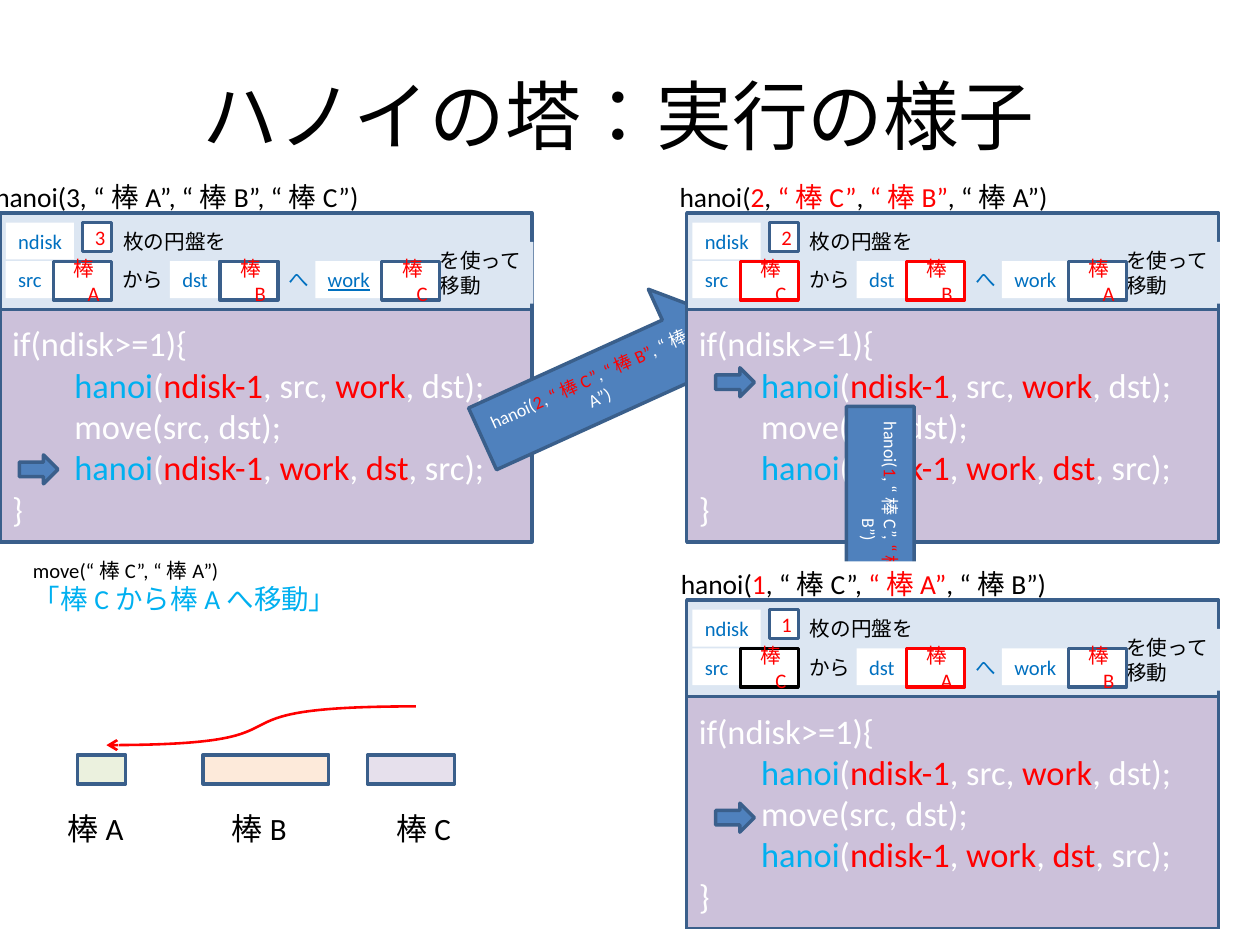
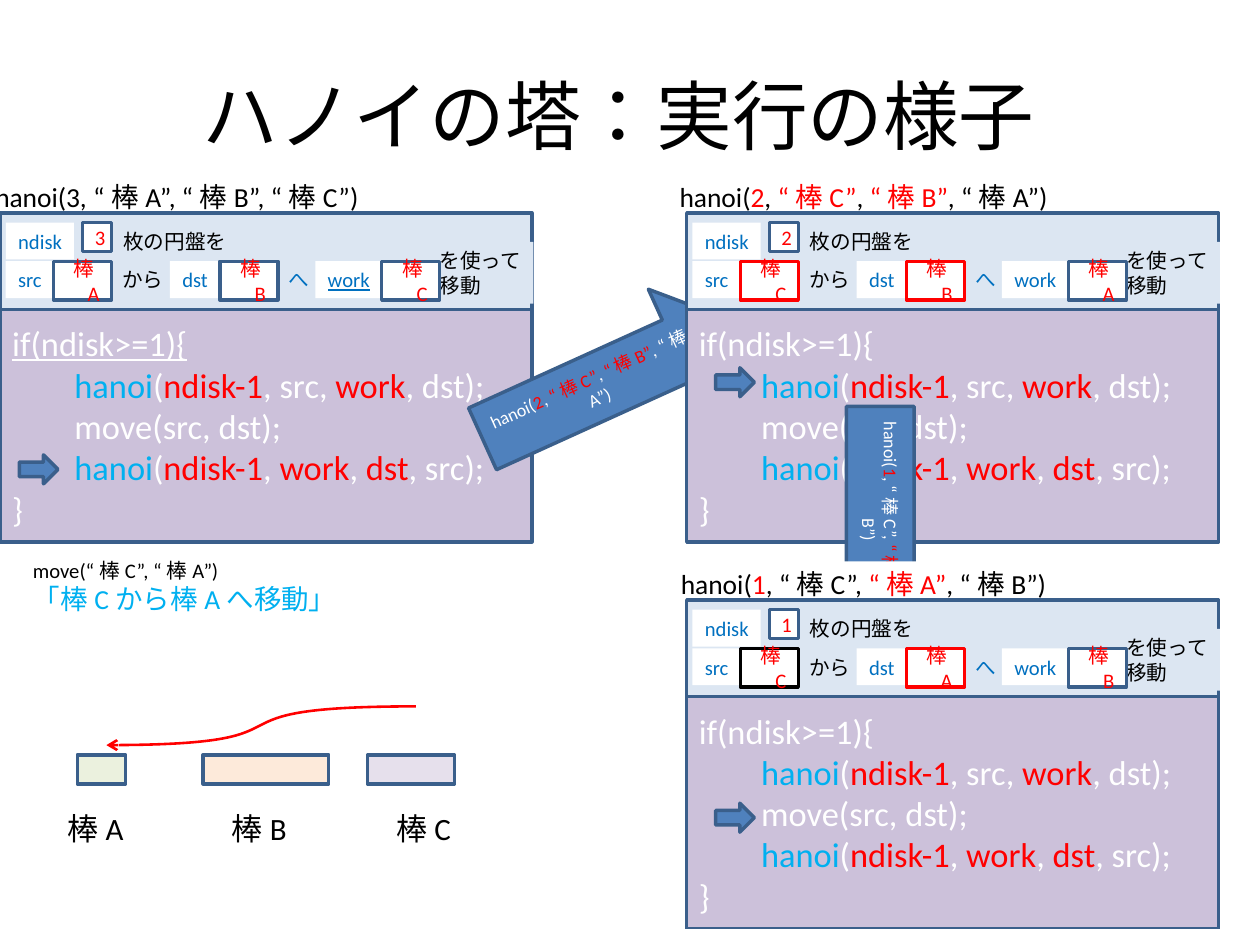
if(ndisk>=1){ at (100, 345) underline: none -> present
